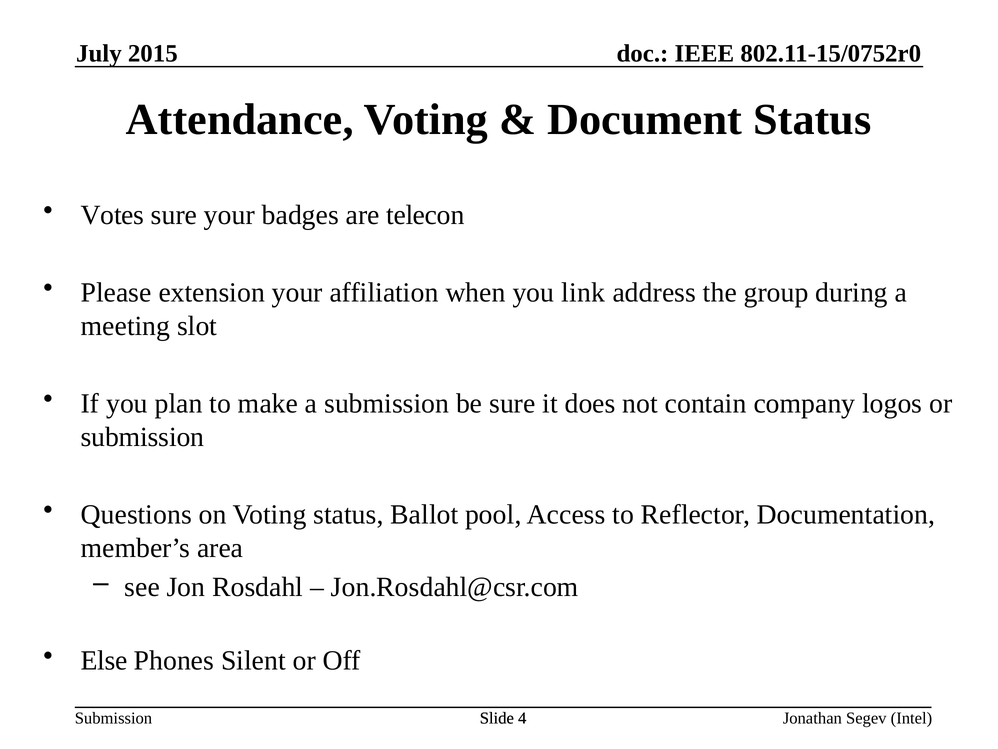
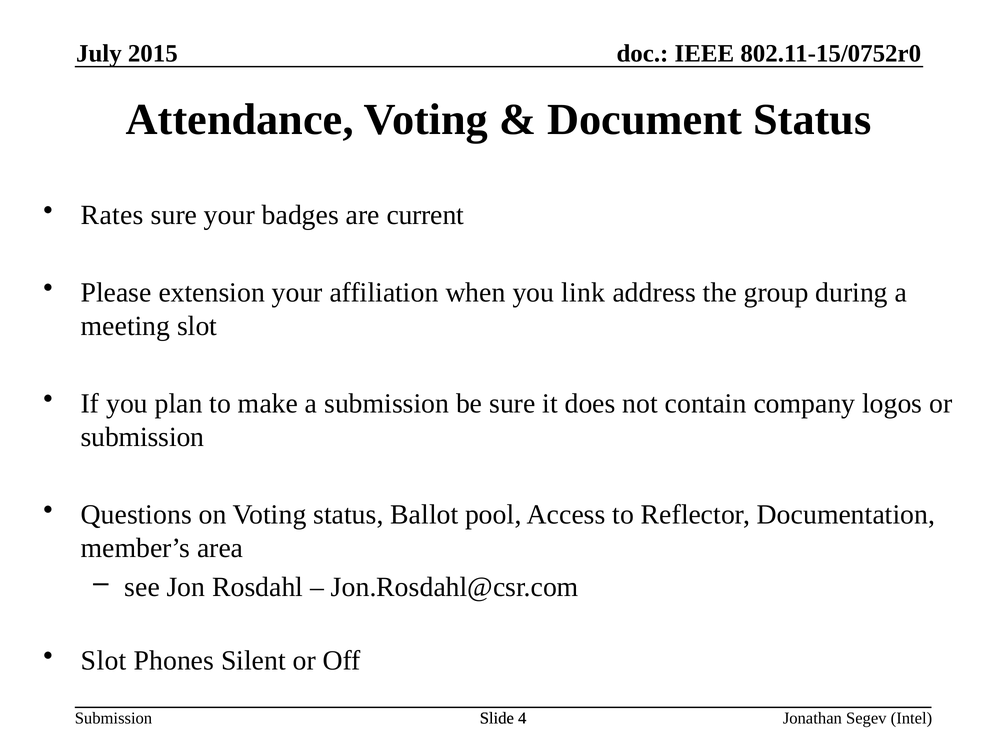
Votes: Votes -> Rates
telecon: telecon -> current
Else at (104, 660): Else -> Slot
